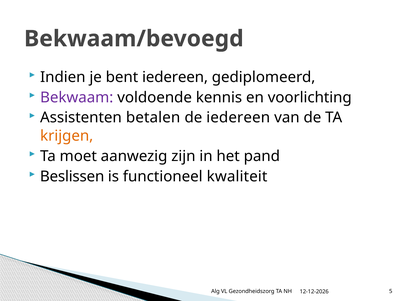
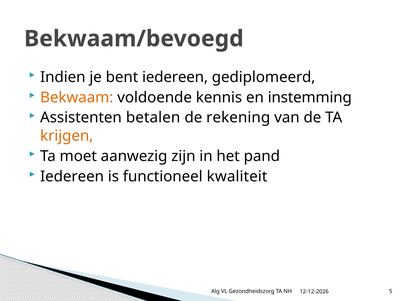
Bekwaam colour: purple -> orange
voorlichting: voorlichting -> instemming
de iedereen: iedereen -> rekening
Beslissen at (72, 177): Beslissen -> Iedereen
